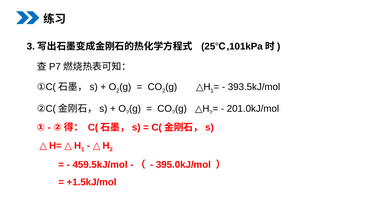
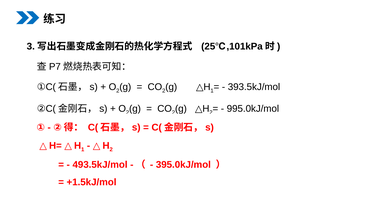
201.0kJ/mol: 201.0kJ/mol -> 995.0kJ/mol
459.5kJ/mol: 459.5kJ/mol -> 493.5kJ/mol
